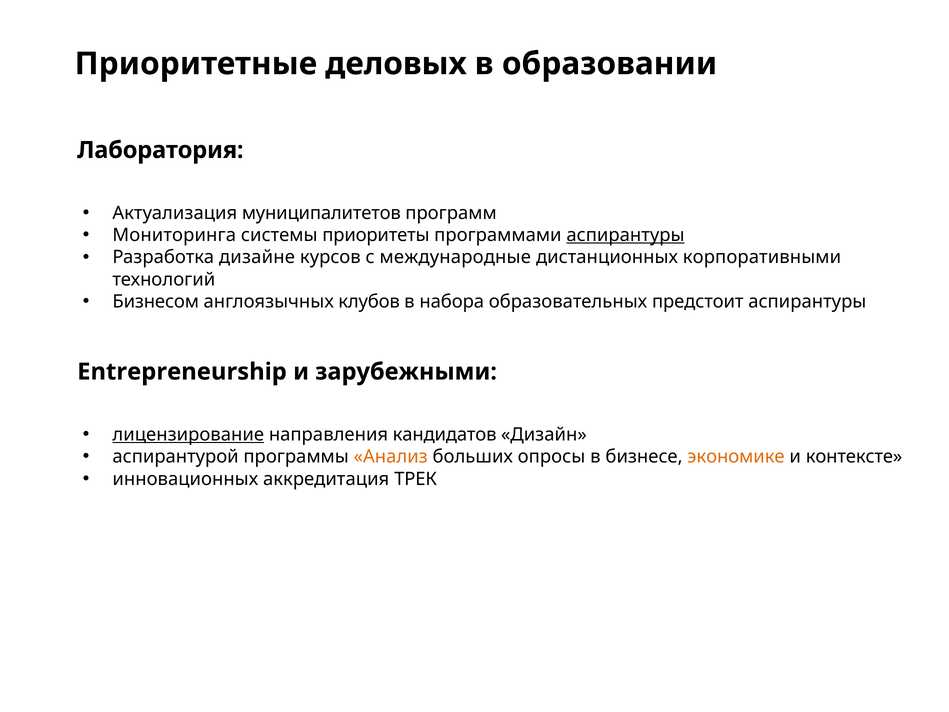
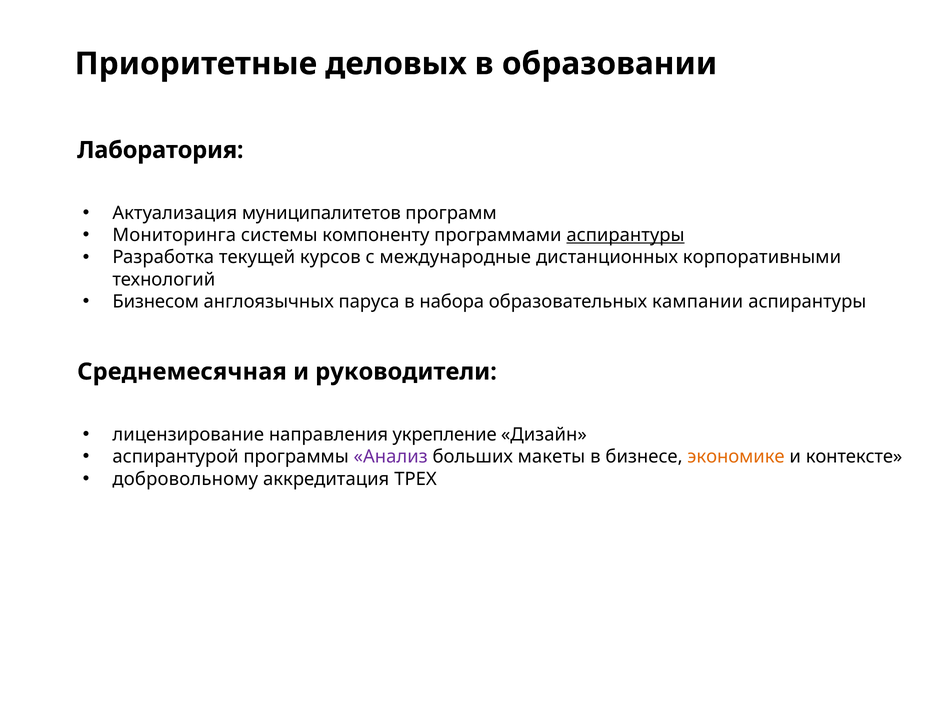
приоритеты: приоритеты -> компоненту
дизайне: дизайне -> текущей
клубов: клубов -> паруса
предстоит: предстоит -> кампании
Entrepreneurship: Entrepreneurship -> Среднемесячная
зарубежными: зарубежными -> руководители
лицензирование underline: present -> none
кандидатов: кандидатов -> укрепление
Анализ colour: orange -> purple
опросы: опросы -> макеты
инновационных: инновационных -> добровольному
ТРЕК: ТРЕК -> ТРЕХ
